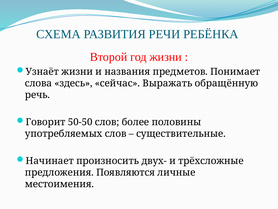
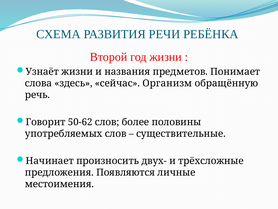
Выражать: Выражать -> Организм
50-50: 50-50 -> 50-62
